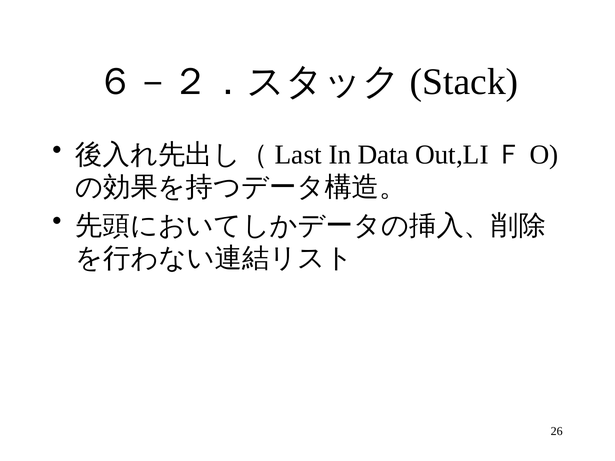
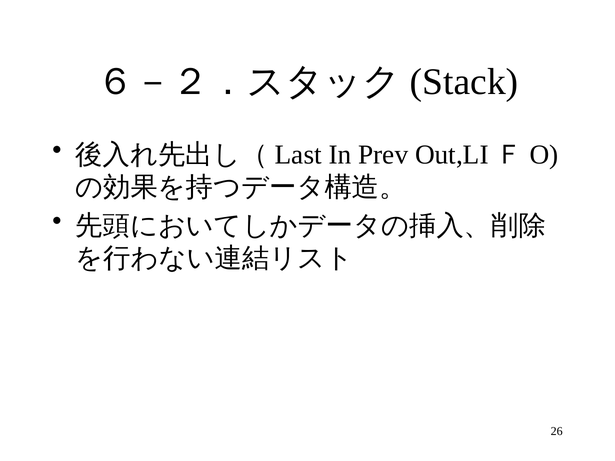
Data: Data -> Prev
